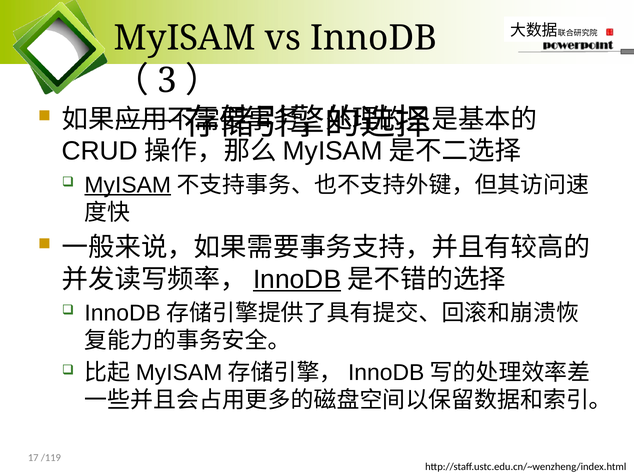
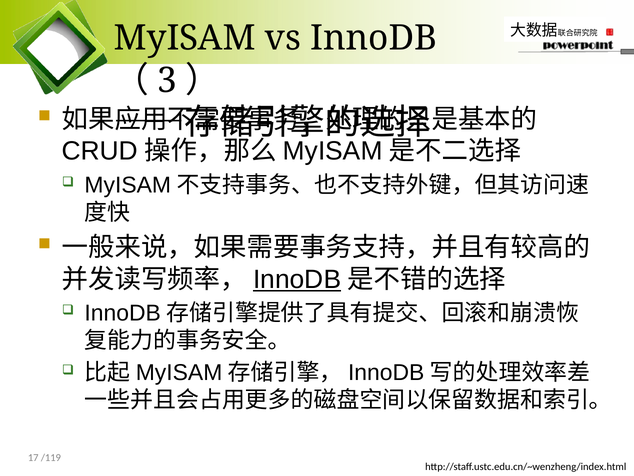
MyISAM at (128, 185) underline: present -> none
